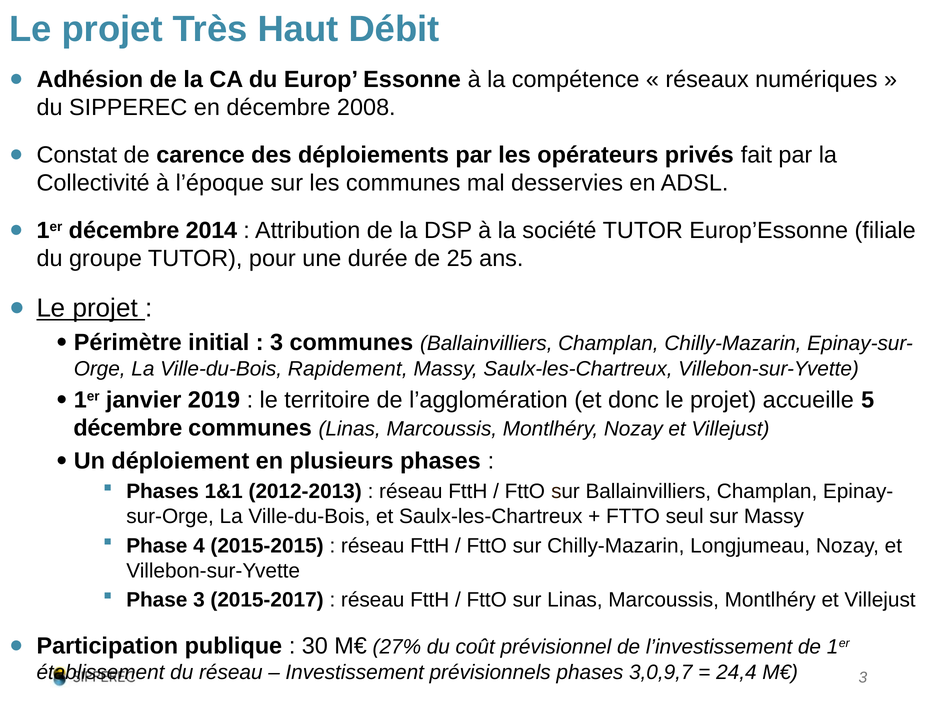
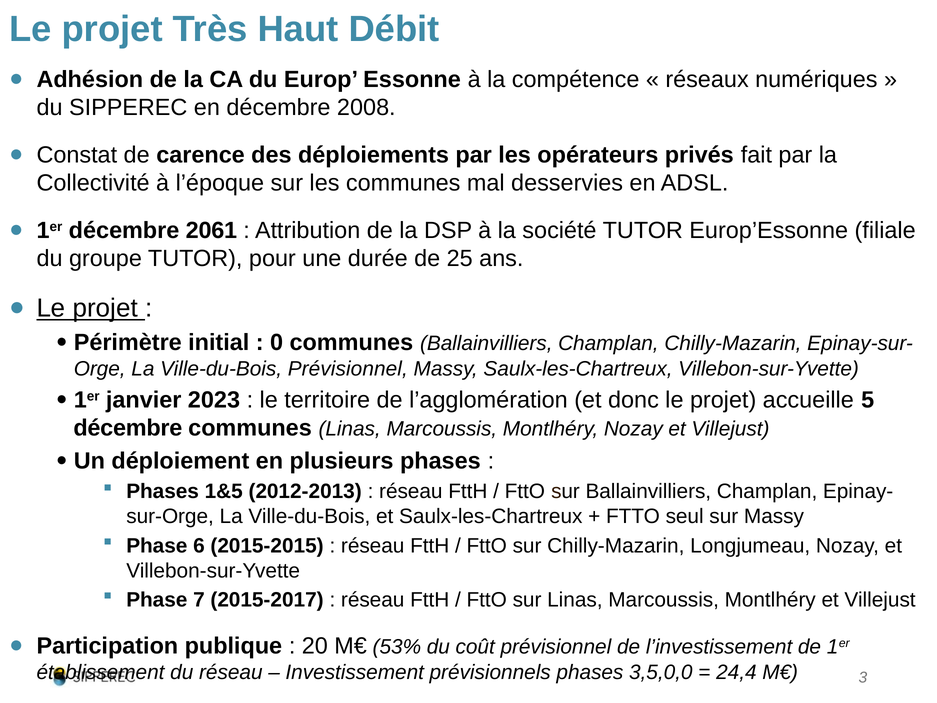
2014: 2014 -> 2061
3 at (277, 342): 3 -> 0
Ville-du-Bois Rapidement: Rapidement -> Prévisionnel
2019: 2019 -> 2023
1&1: 1&1 -> 1&5
4: 4 -> 6
Phase 3: 3 -> 7
30: 30 -> 20
27%: 27% -> 53%
3,0,9,7: 3,0,9,7 -> 3,5,0,0
